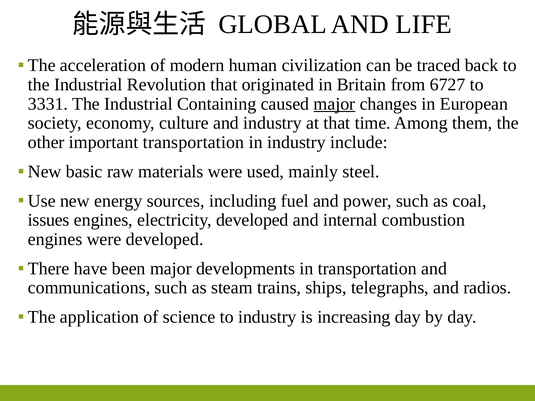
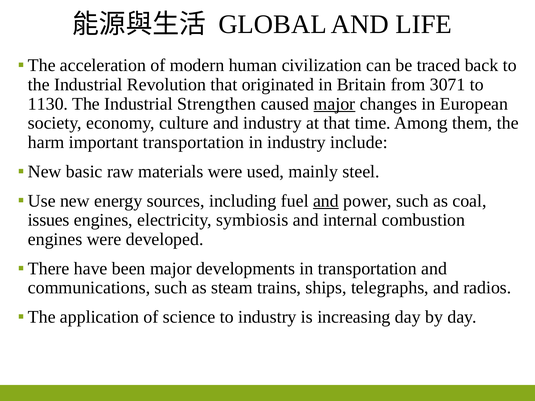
6727: 6727 -> 3071
3331: 3331 -> 1130
Containing: Containing -> Strengthen
other: other -> harm
and at (326, 201) underline: none -> present
electricity developed: developed -> symbiosis
